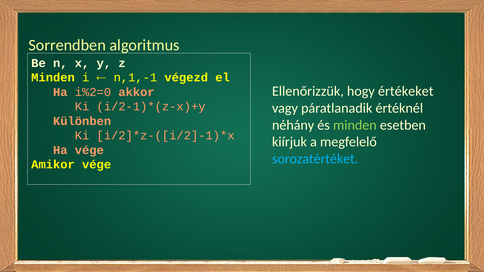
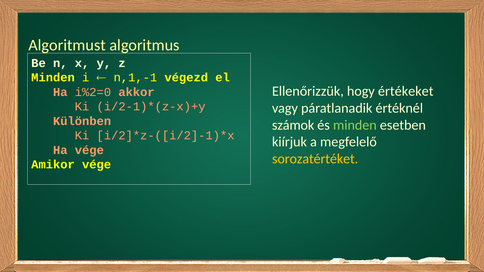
Sorrendben: Sorrendben -> Algoritmust
néhány: néhány -> számok
sorozatértéket colour: light blue -> yellow
